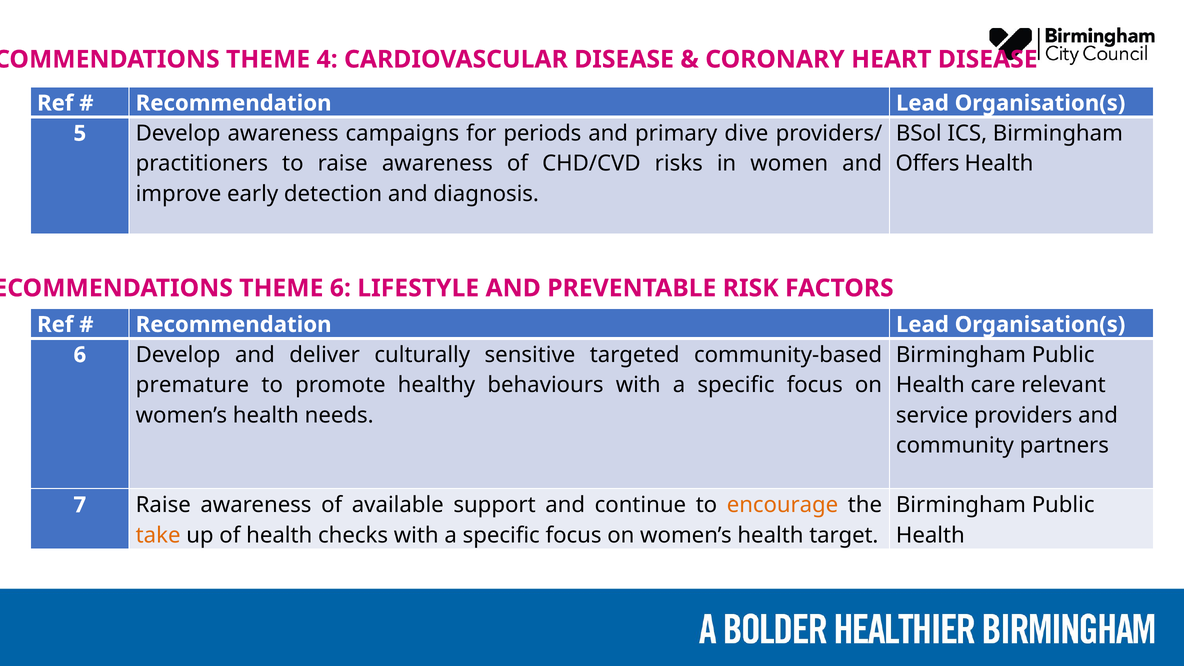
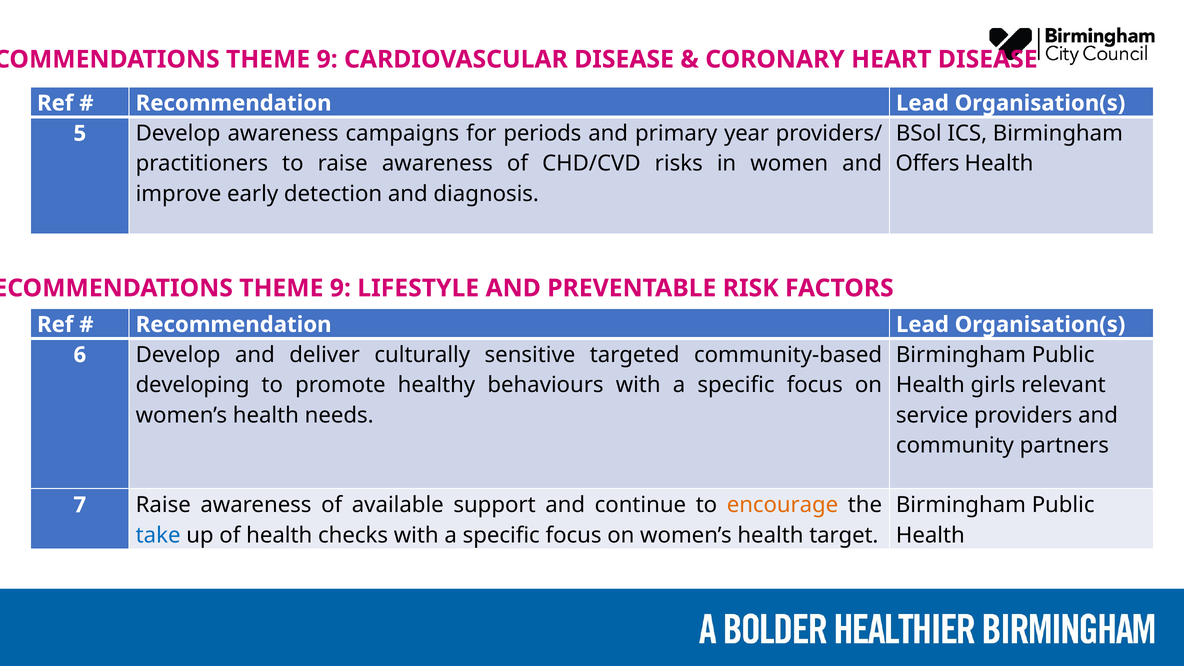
4 at (327, 59): 4 -> 9
dive: dive -> year
6 at (340, 288): 6 -> 9
premature: premature -> developing
care: care -> girls
take colour: orange -> blue
